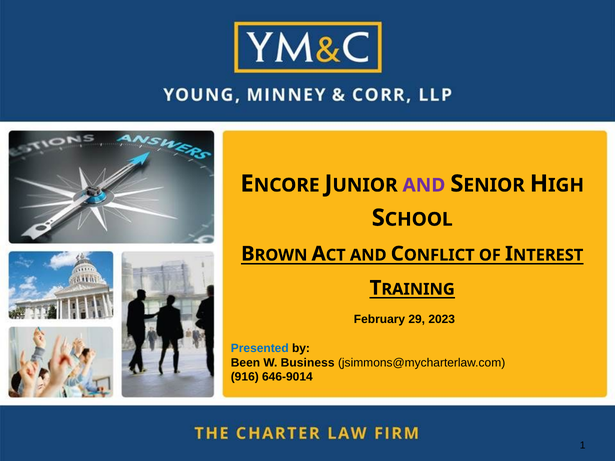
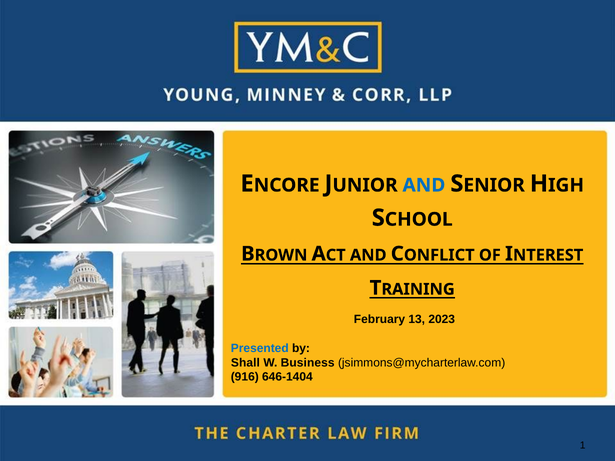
AND at (424, 185) colour: purple -> blue
29: 29 -> 13
Been: Been -> Shall
646-9014: 646-9014 -> 646-1404
